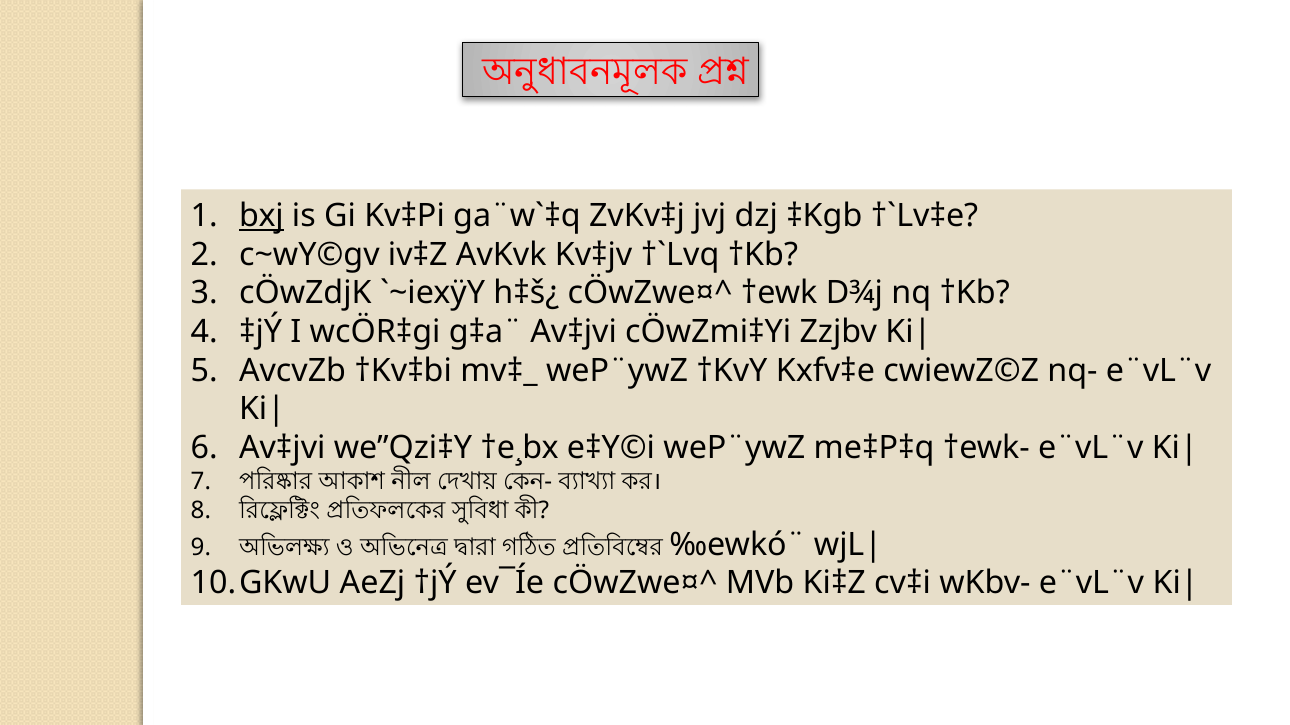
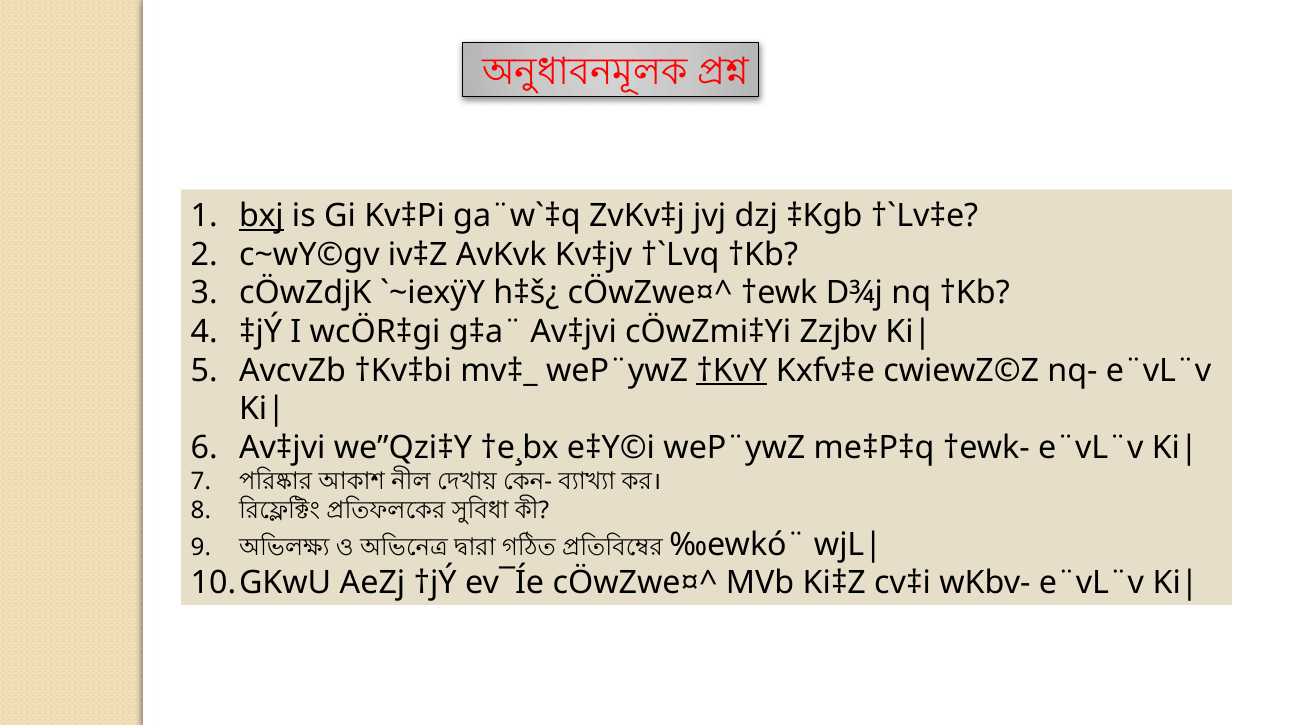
†KvY underline: none -> present
